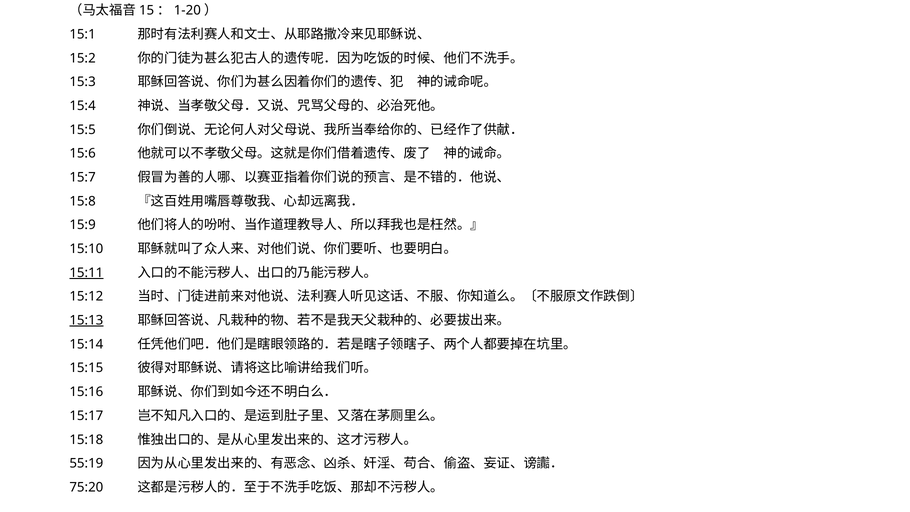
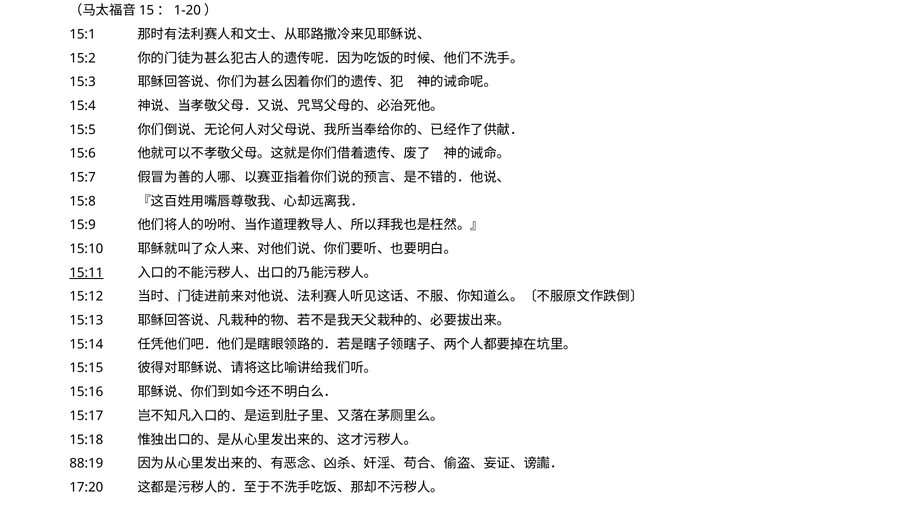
15:13 underline: present -> none
55:19: 55:19 -> 88:19
75:20: 75:20 -> 17:20
